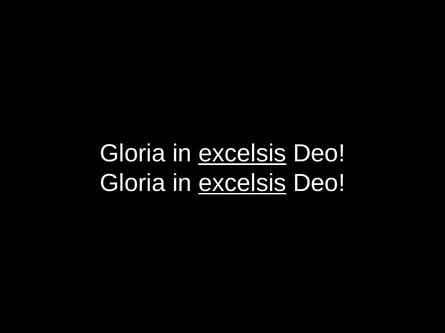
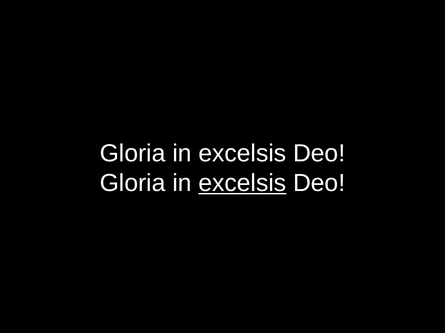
excelsis at (242, 154) underline: present -> none
